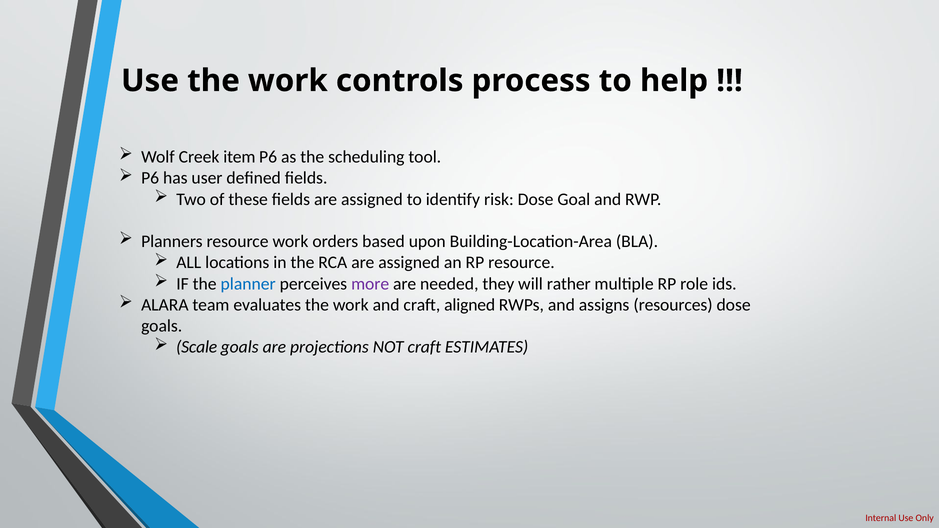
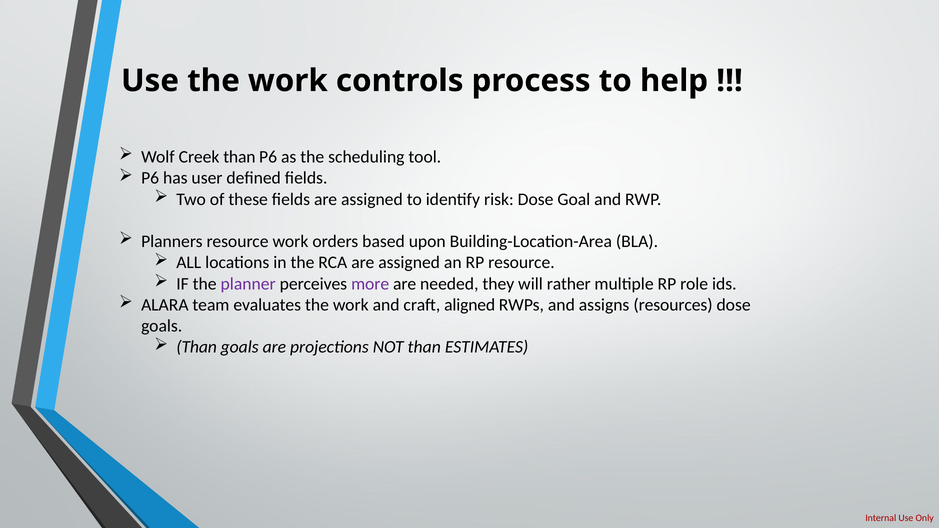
Creek item: item -> than
planner colour: blue -> purple
Scale at (197, 347): Scale -> Than
NOT craft: craft -> than
